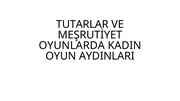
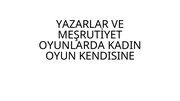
TUTARLAR: TUTARLAR -> YAZARLAR
AYDINLARI: AYDINLARI -> KENDISINE
